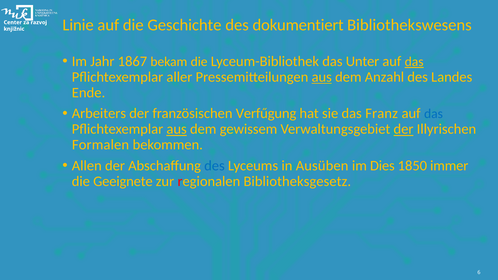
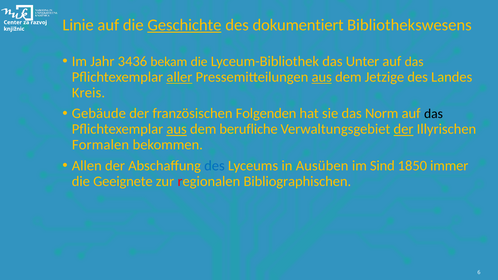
Geschichte underline: none -> present
1867: 1867 -> 3436
das at (414, 62) underline: present -> none
aller underline: none -> present
Anzahl: Anzahl -> Jetzige
Ende: Ende -> Kreis
Arbeiters: Arbeiters -> Gebäude
Verfűgung: Verfűgung -> Folgenden
Franz: Franz -> Norm
das at (434, 114) colour: blue -> black
gewissem: gewissem -> berufliche
Dies: Dies -> Sind
Bibliotheksgesetz: Bibliotheksgesetz -> Bibliographischen
